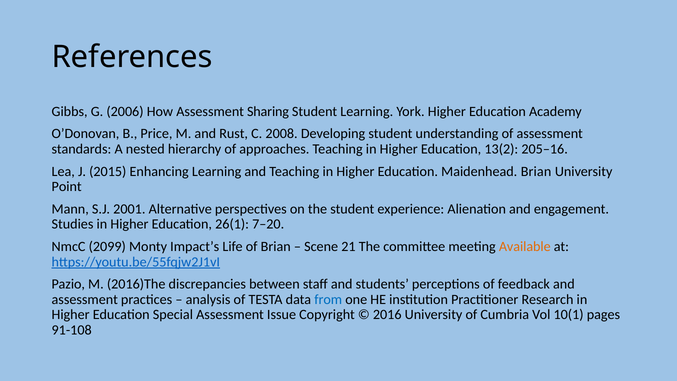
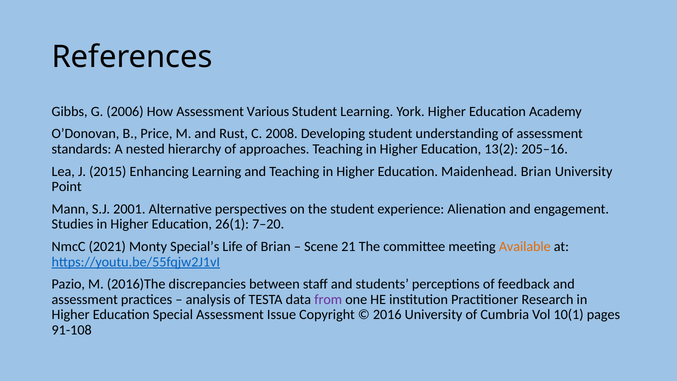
Sharing: Sharing -> Various
2099: 2099 -> 2021
Impact’s: Impact’s -> Special’s
from colour: blue -> purple
